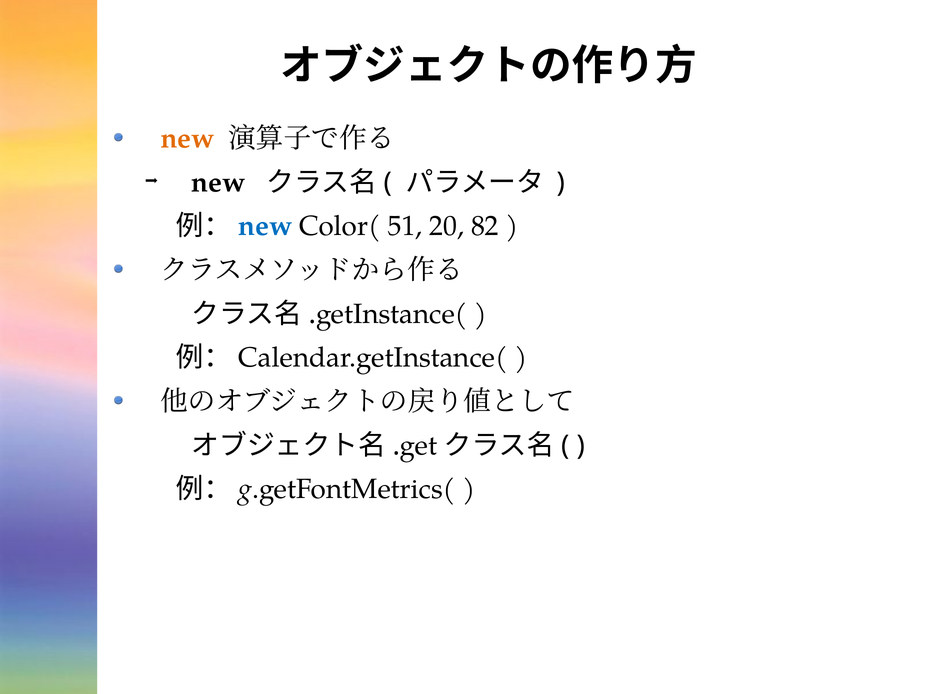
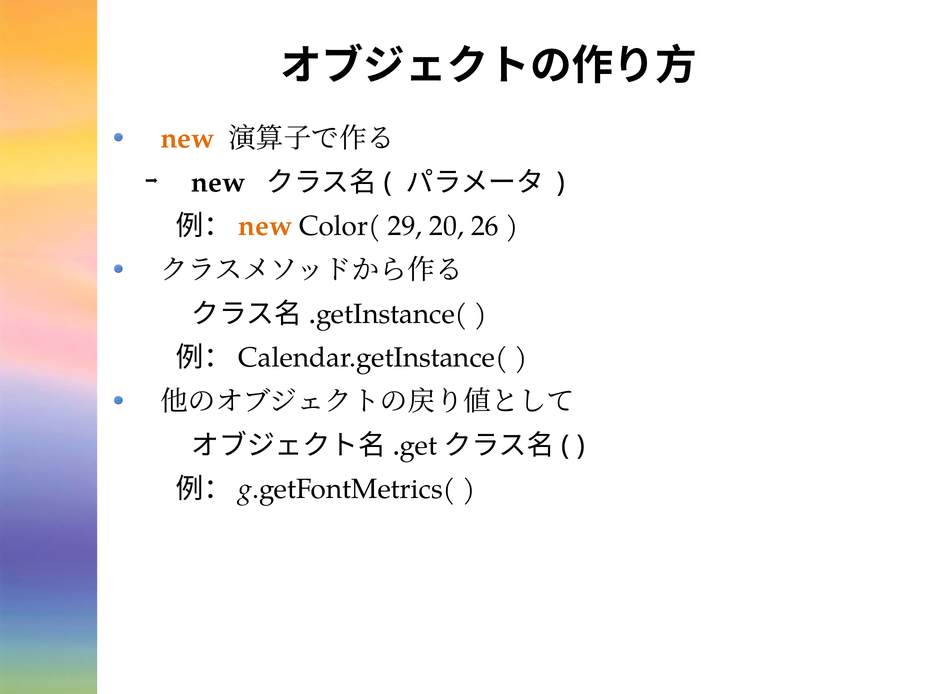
new at (265, 226) colour: blue -> orange
51: 51 -> 29
82: 82 -> 26
